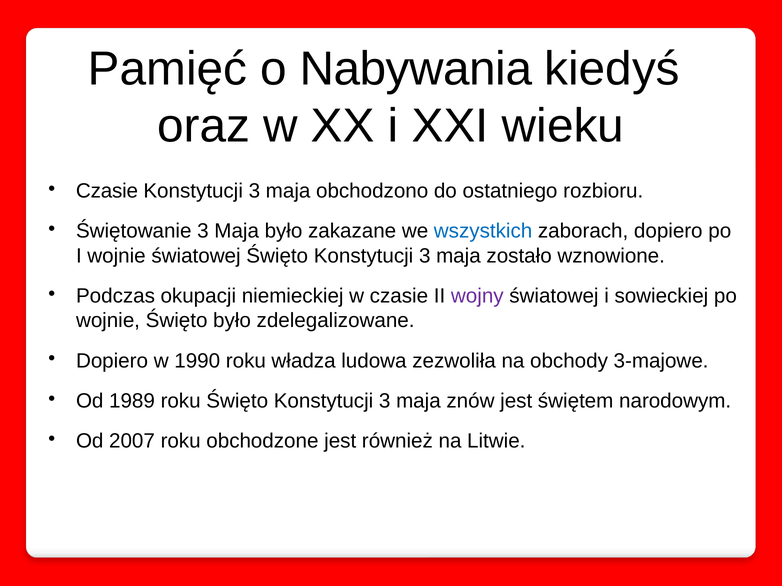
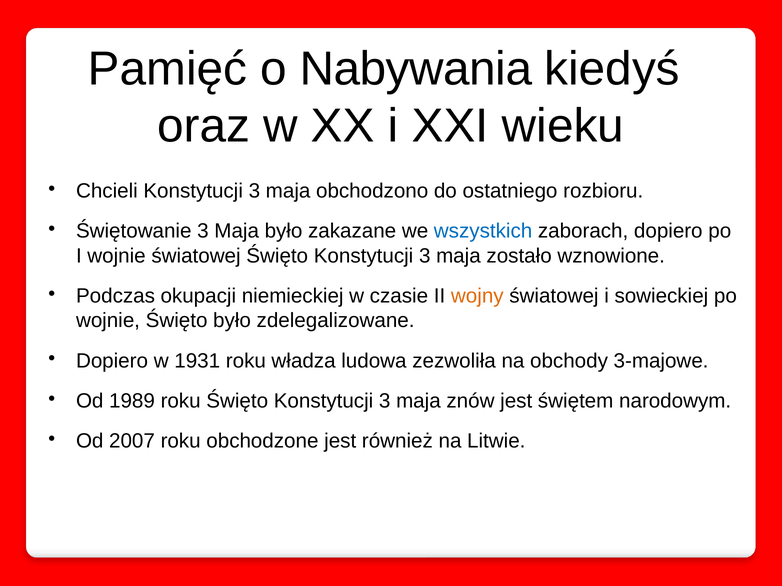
Czasie at (107, 191): Czasie -> Chcieli
wojny colour: purple -> orange
1990: 1990 -> 1931
